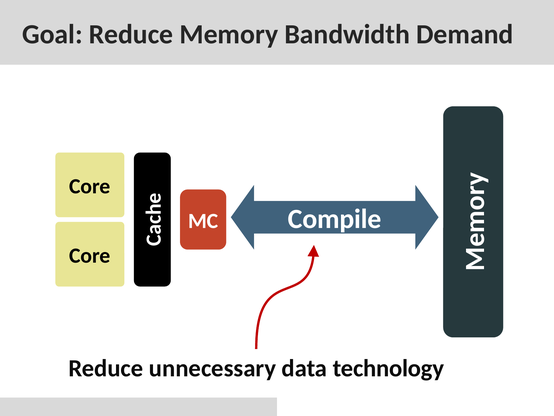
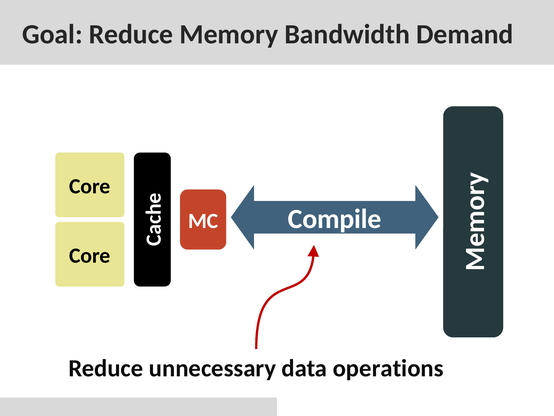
technology: technology -> operations
